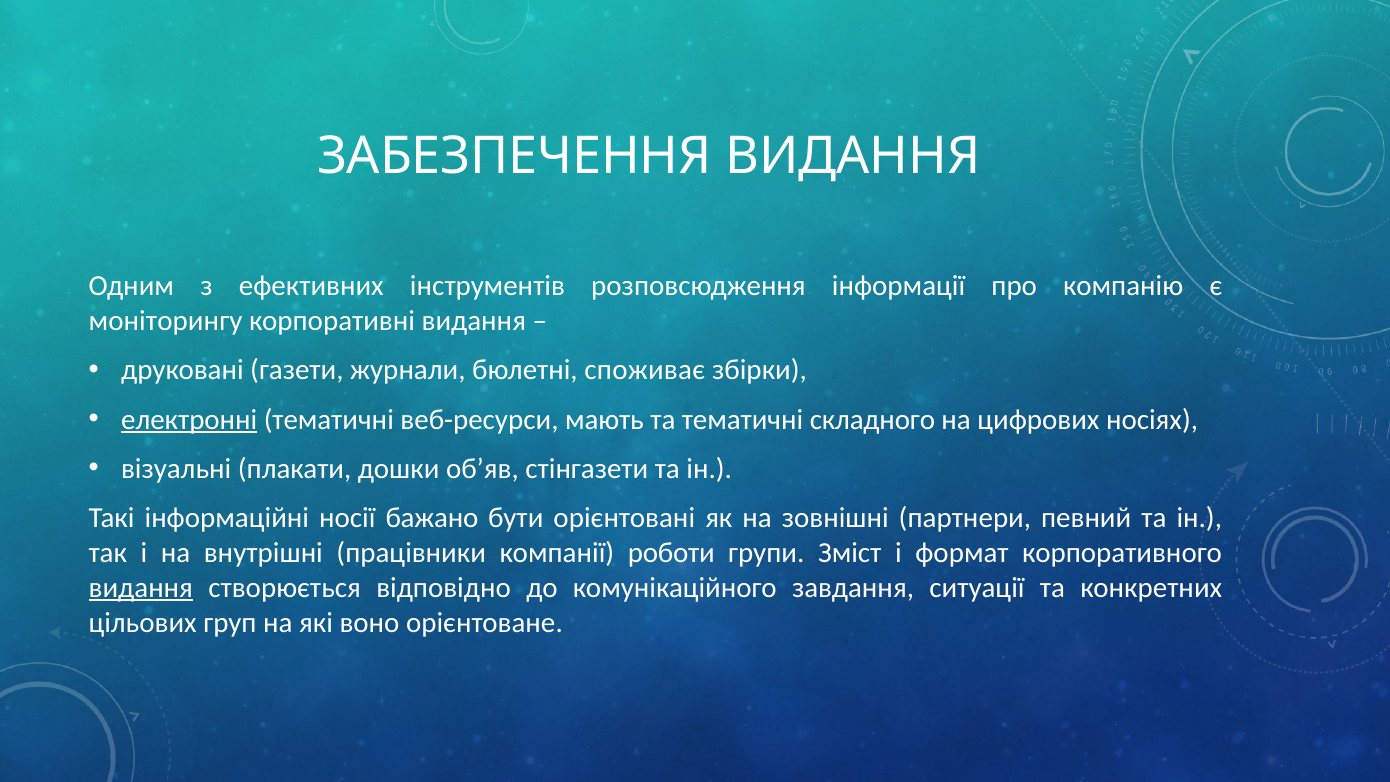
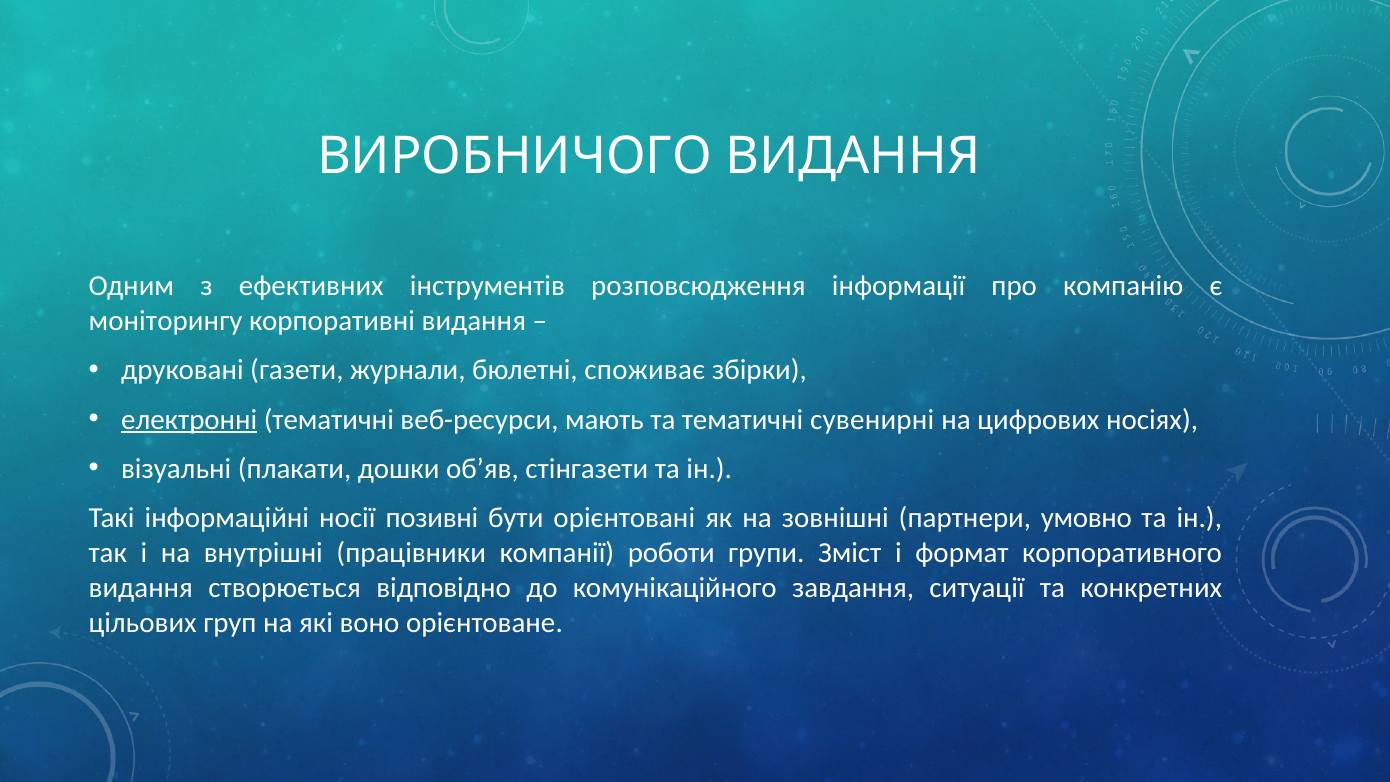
ЗАБЕЗПЕЧЕННЯ: ЗАБЕЗПЕЧЕННЯ -> ВИРОБНИЧОГО
складного: складного -> сувенирні
бажано: бажано -> позивні
певний: певний -> умовно
видання at (141, 588) underline: present -> none
